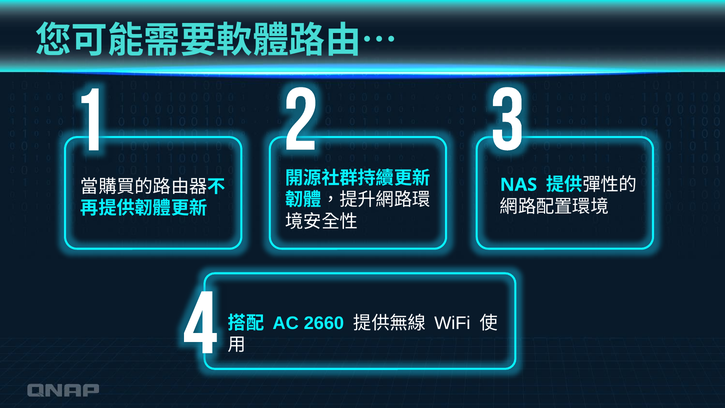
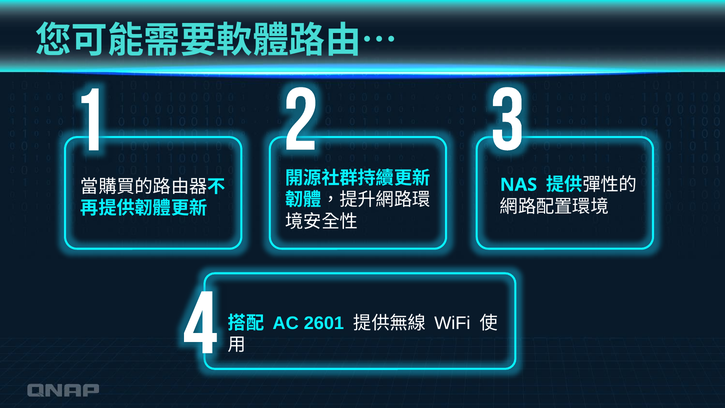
2660: 2660 -> 2601
